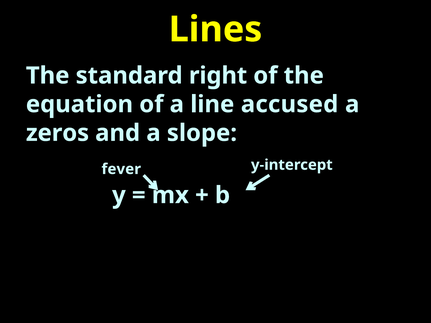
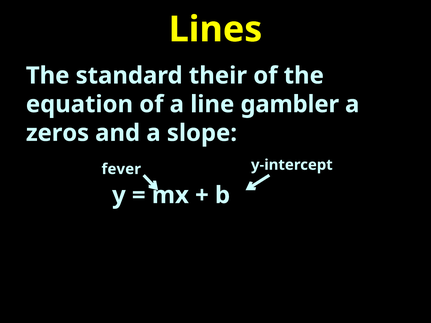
right: right -> their
accused: accused -> gambler
